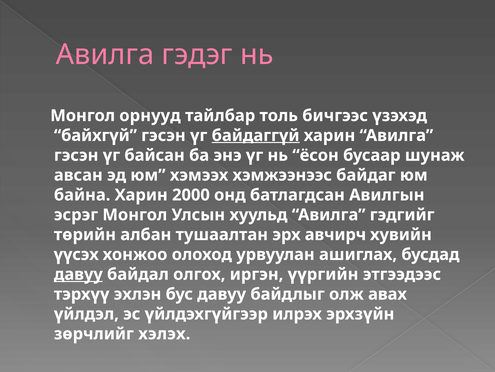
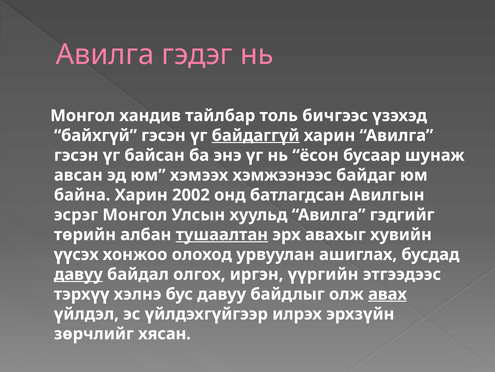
орнууд: орнууд -> хандив
2000: 2000 -> 2002
тушаалтан underline: none -> present
авчирч: авчирч -> авахыг
эхлэн: эхлэн -> хэлнэ
авах underline: none -> present
хэлэх: хэлэх -> хясан
